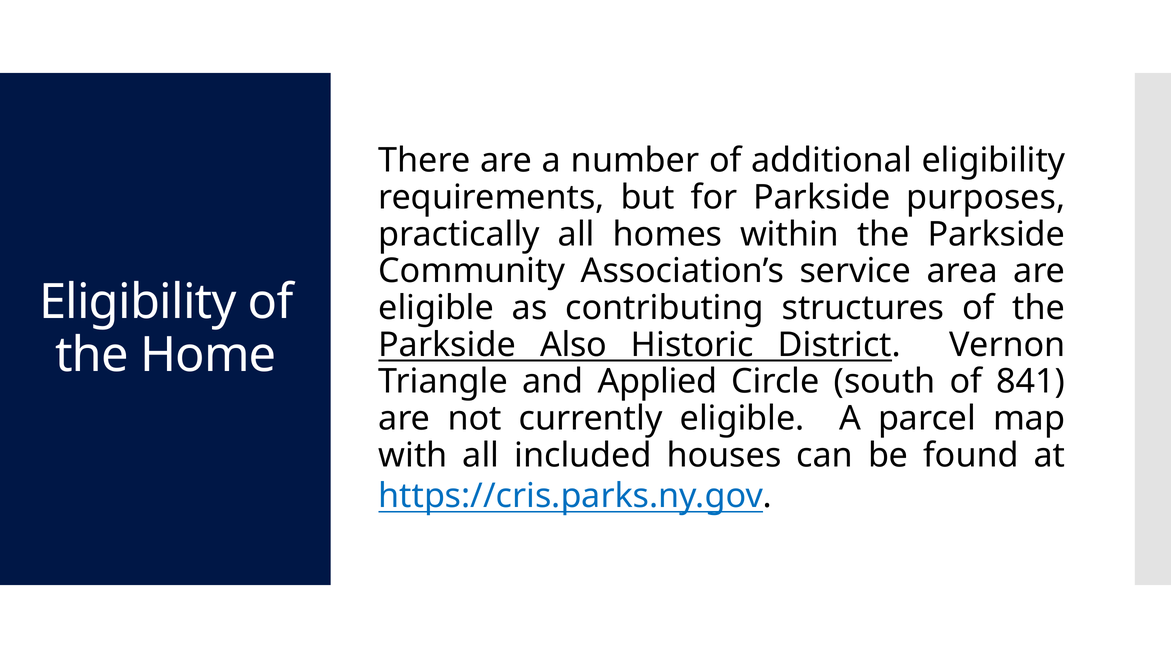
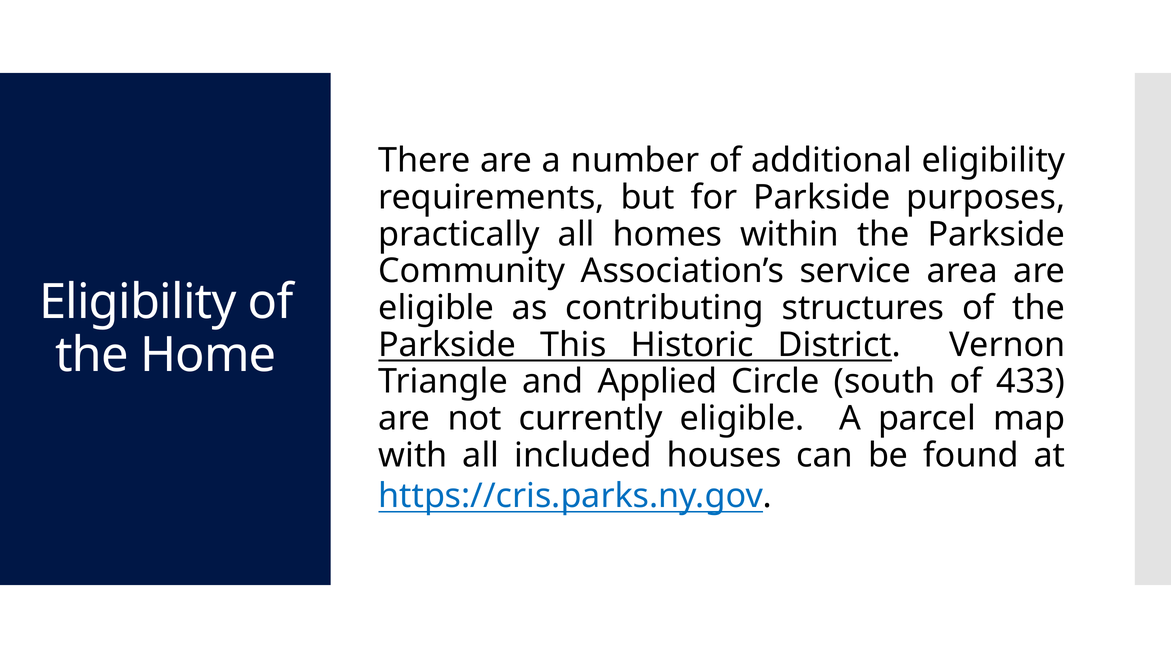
Also: Also -> This
841: 841 -> 433
